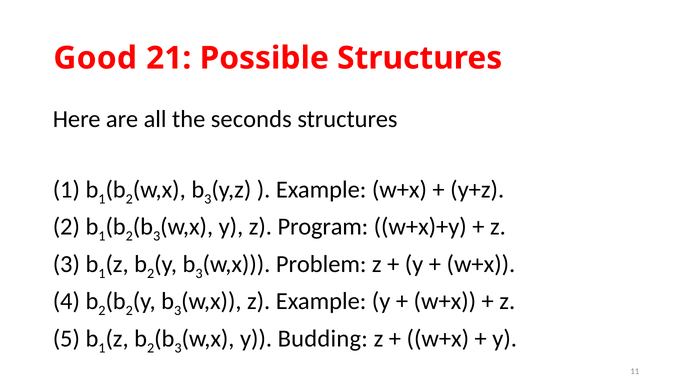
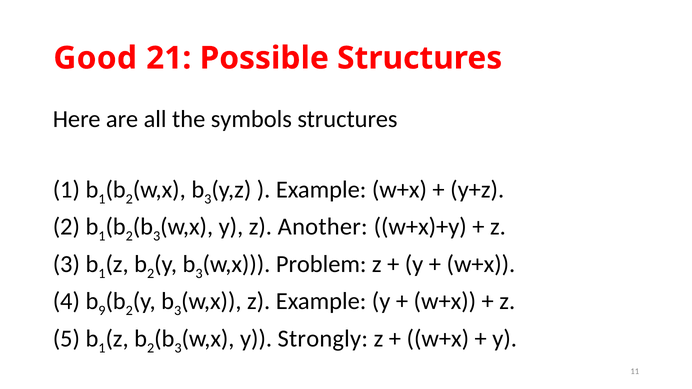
seconds: seconds -> symbols
Program: Program -> Another
2 at (102, 311): 2 -> 9
Budding: Budding -> Strongly
